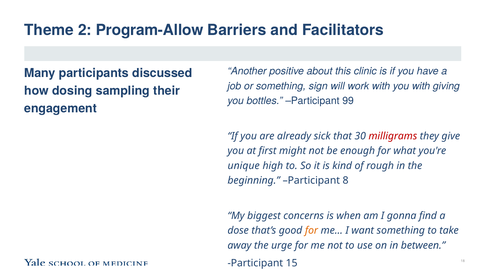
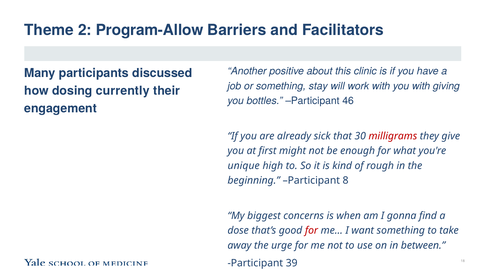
sign: sign -> stay
sampling: sampling -> currently
99: 99 -> 46
for at (311, 230) colour: orange -> red
15: 15 -> 39
